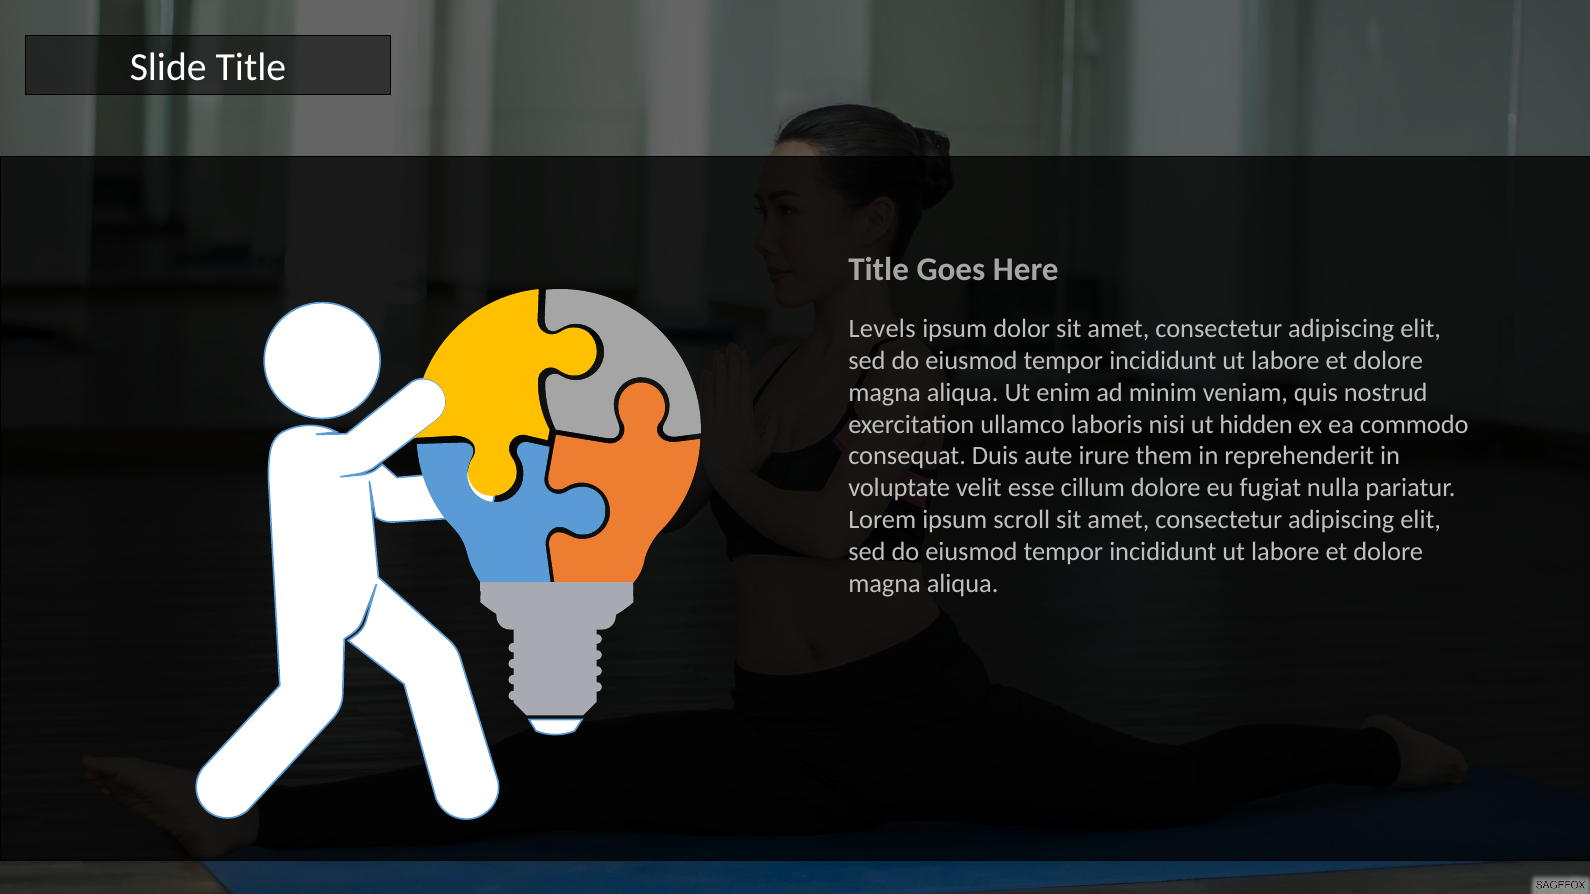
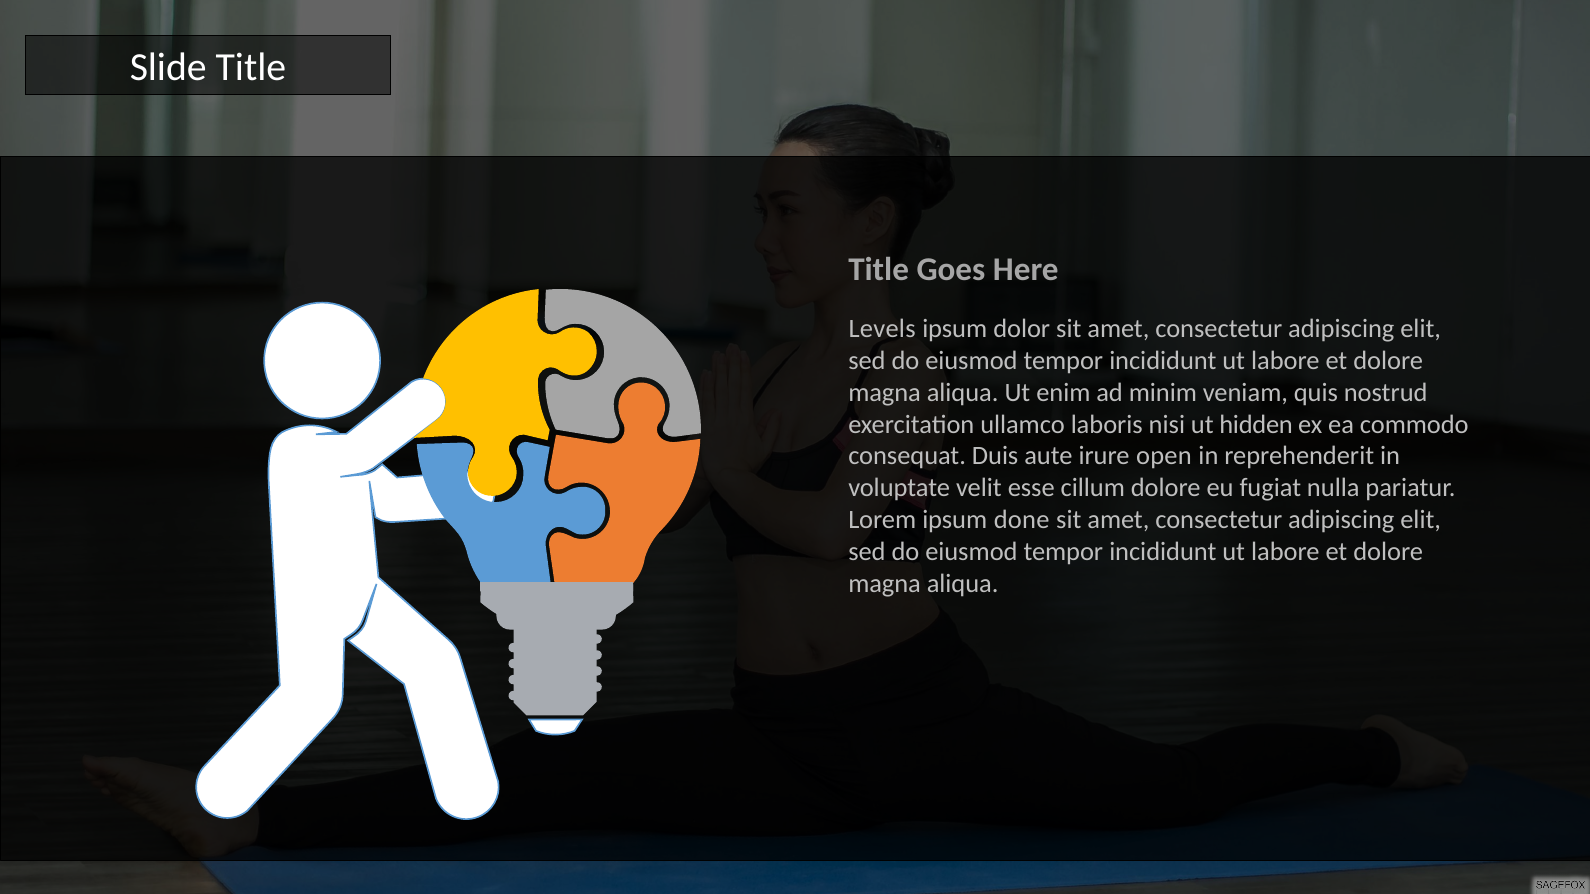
them: them -> open
scroll: scroll -> done
